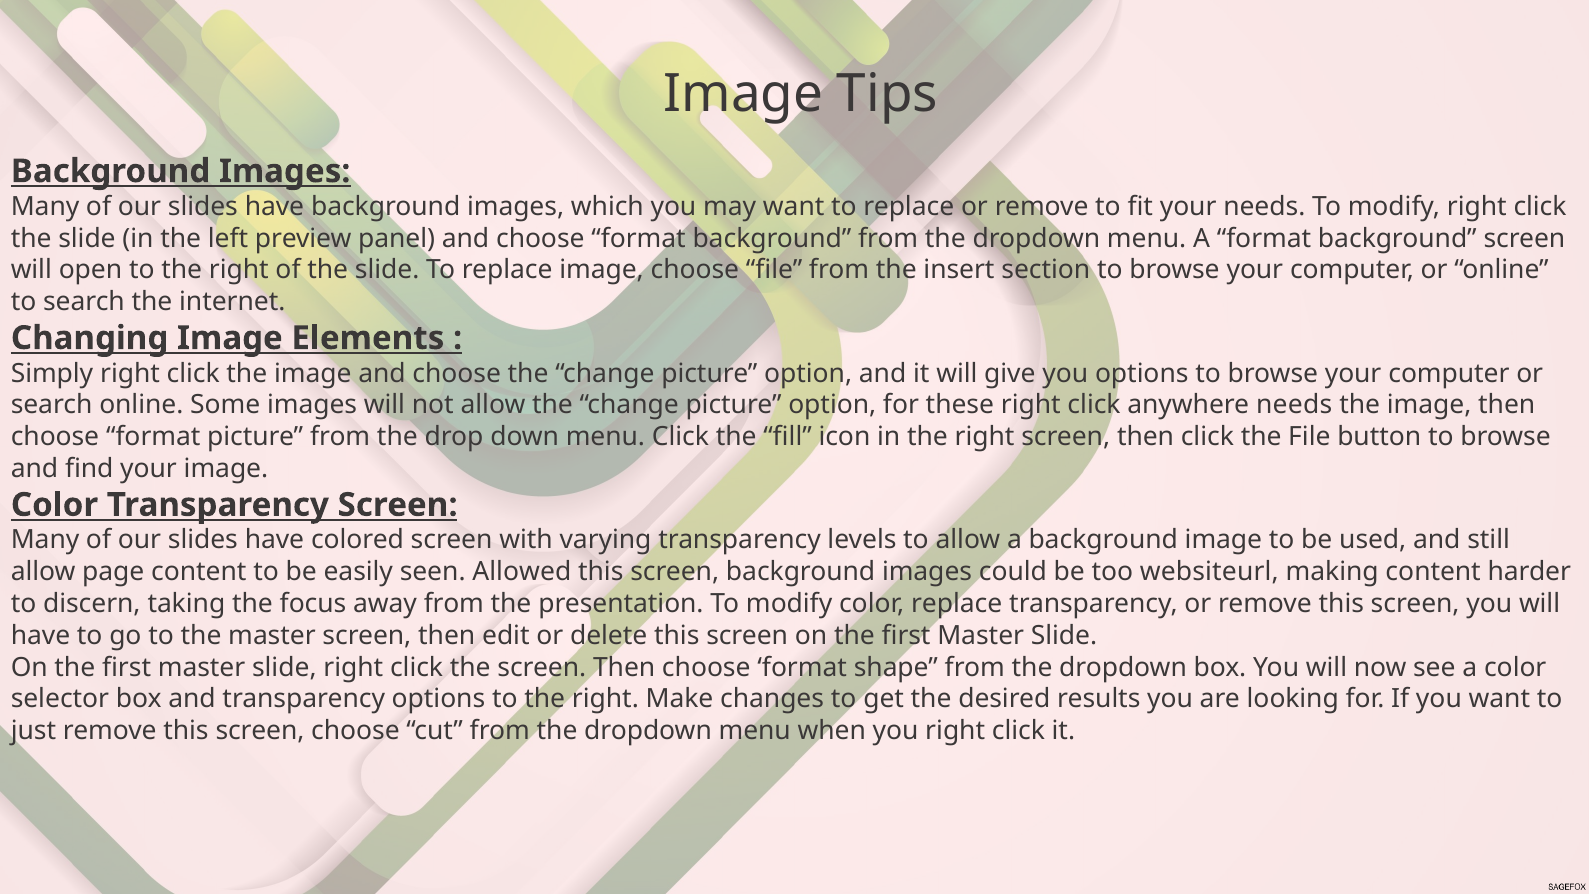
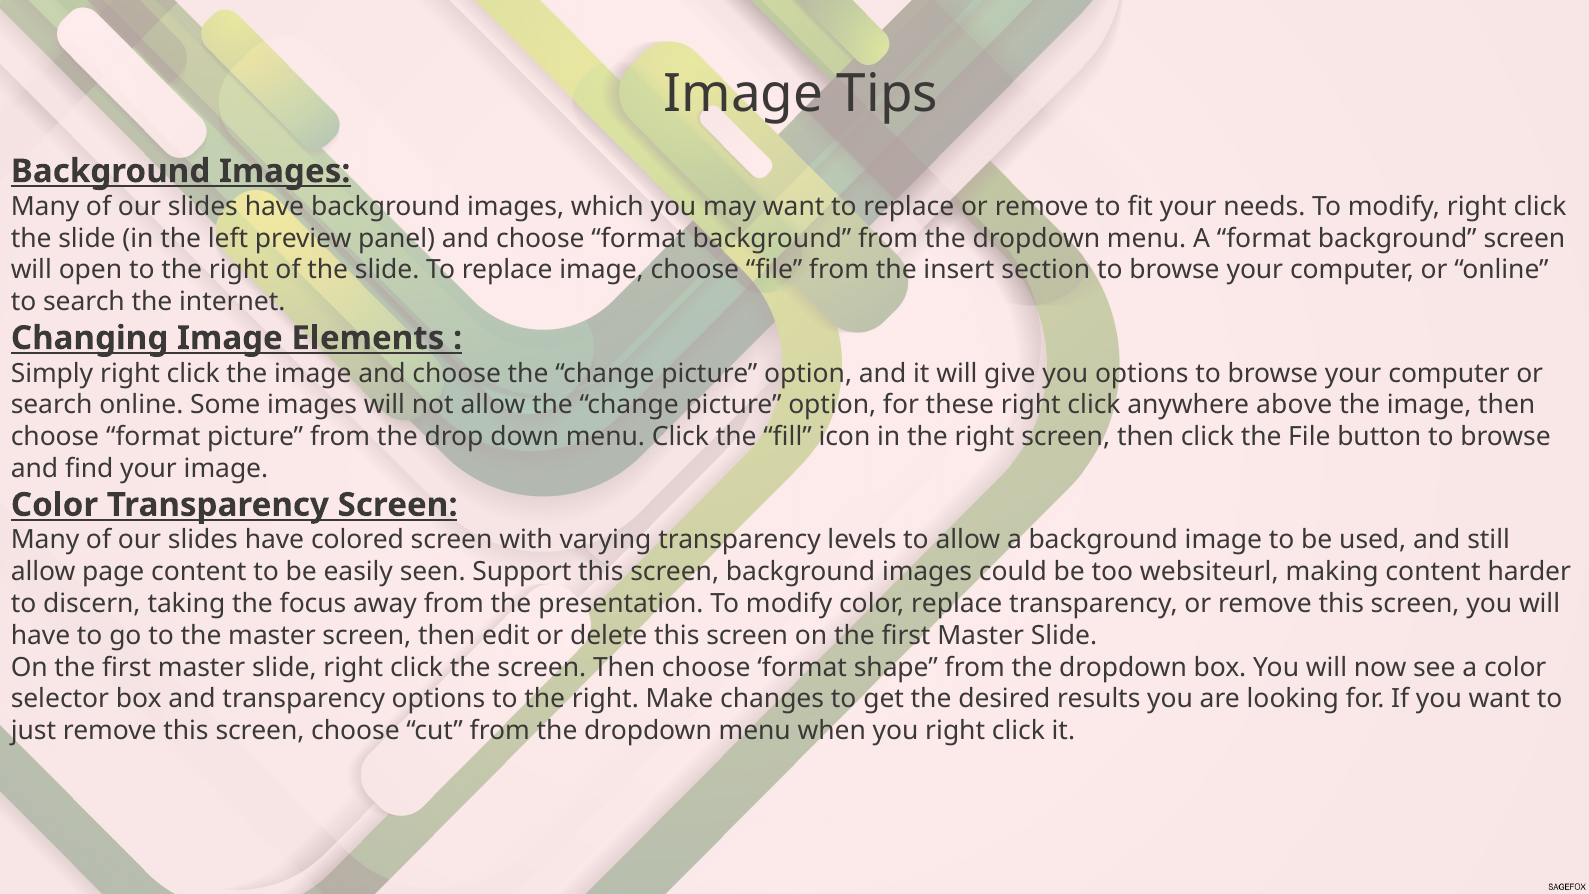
anywhere needs: needs -> above
Allowed: Allowed -> Support
